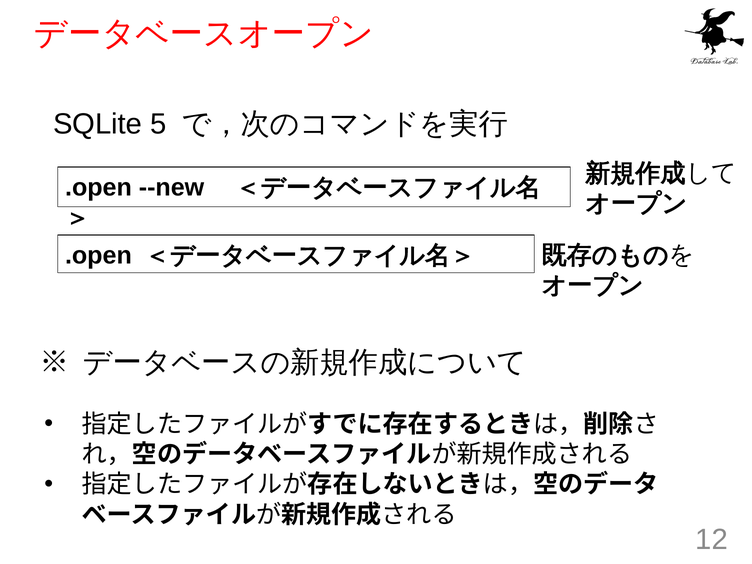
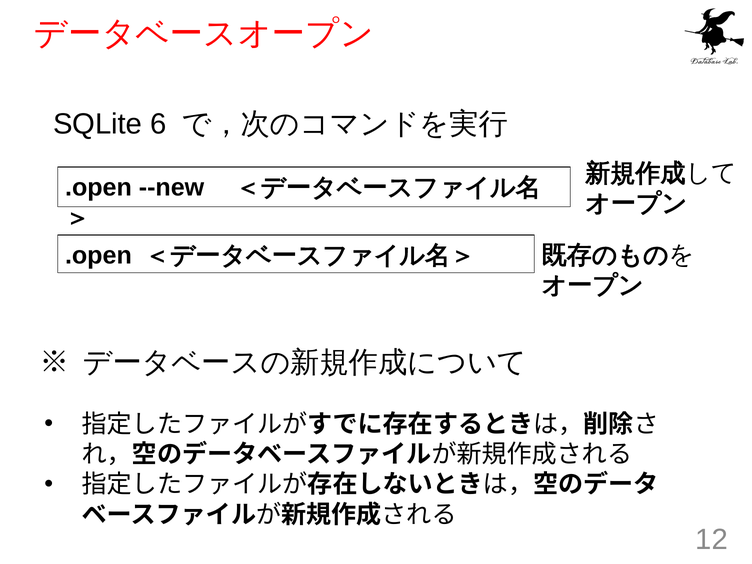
5: 5 -> 6
